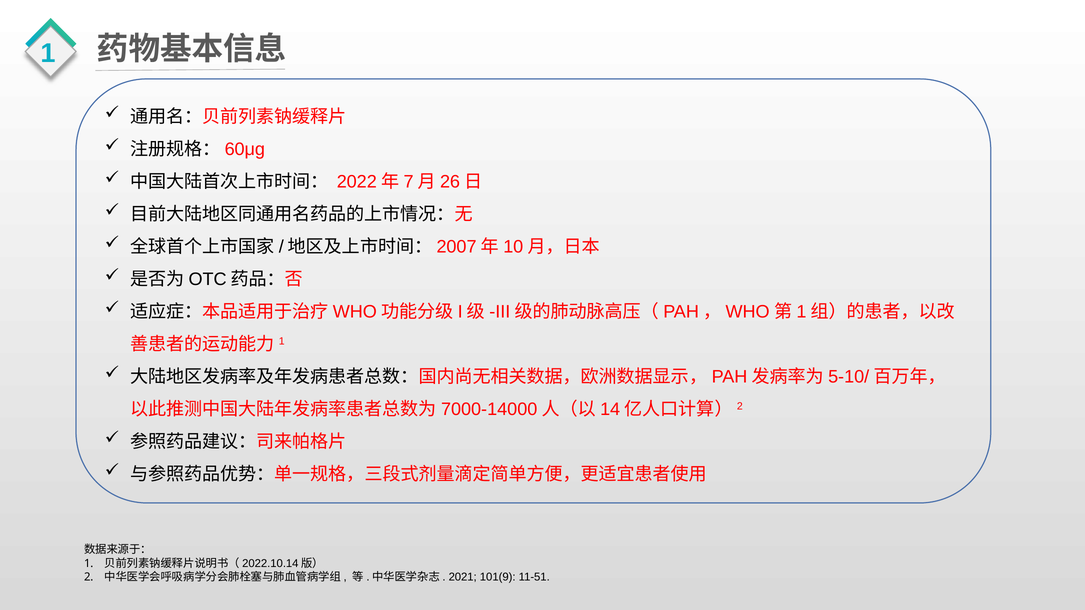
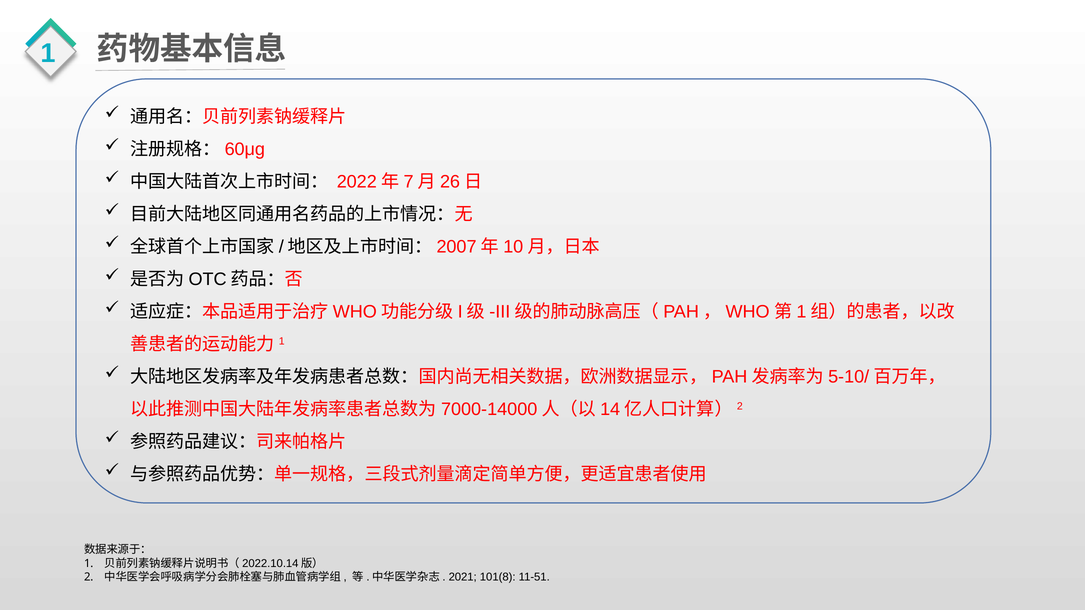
101(9: 101(9 -> 101(8
